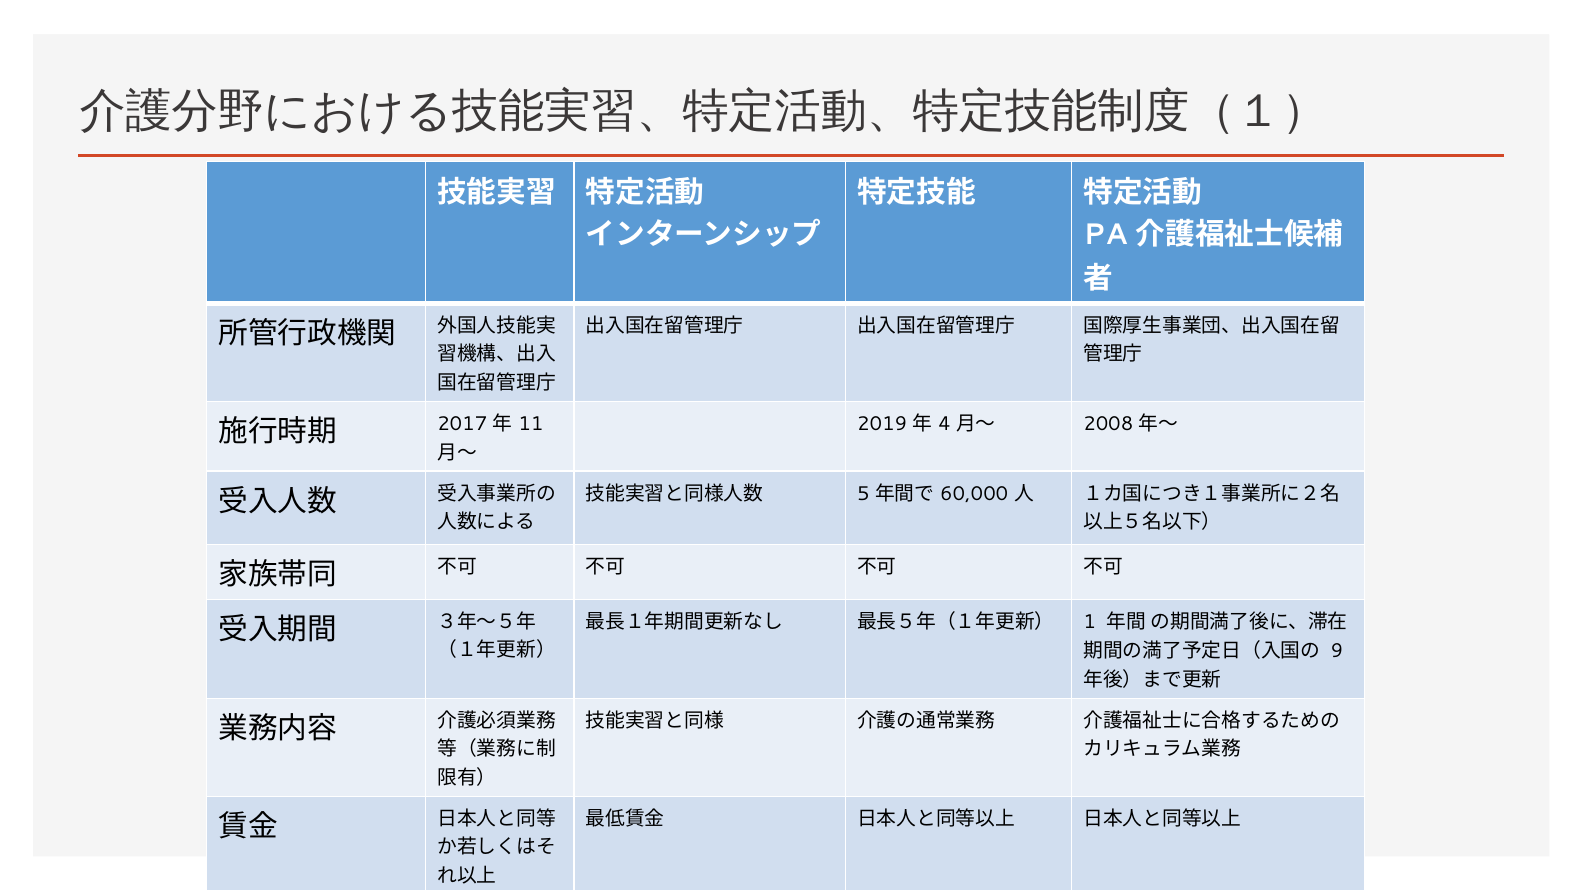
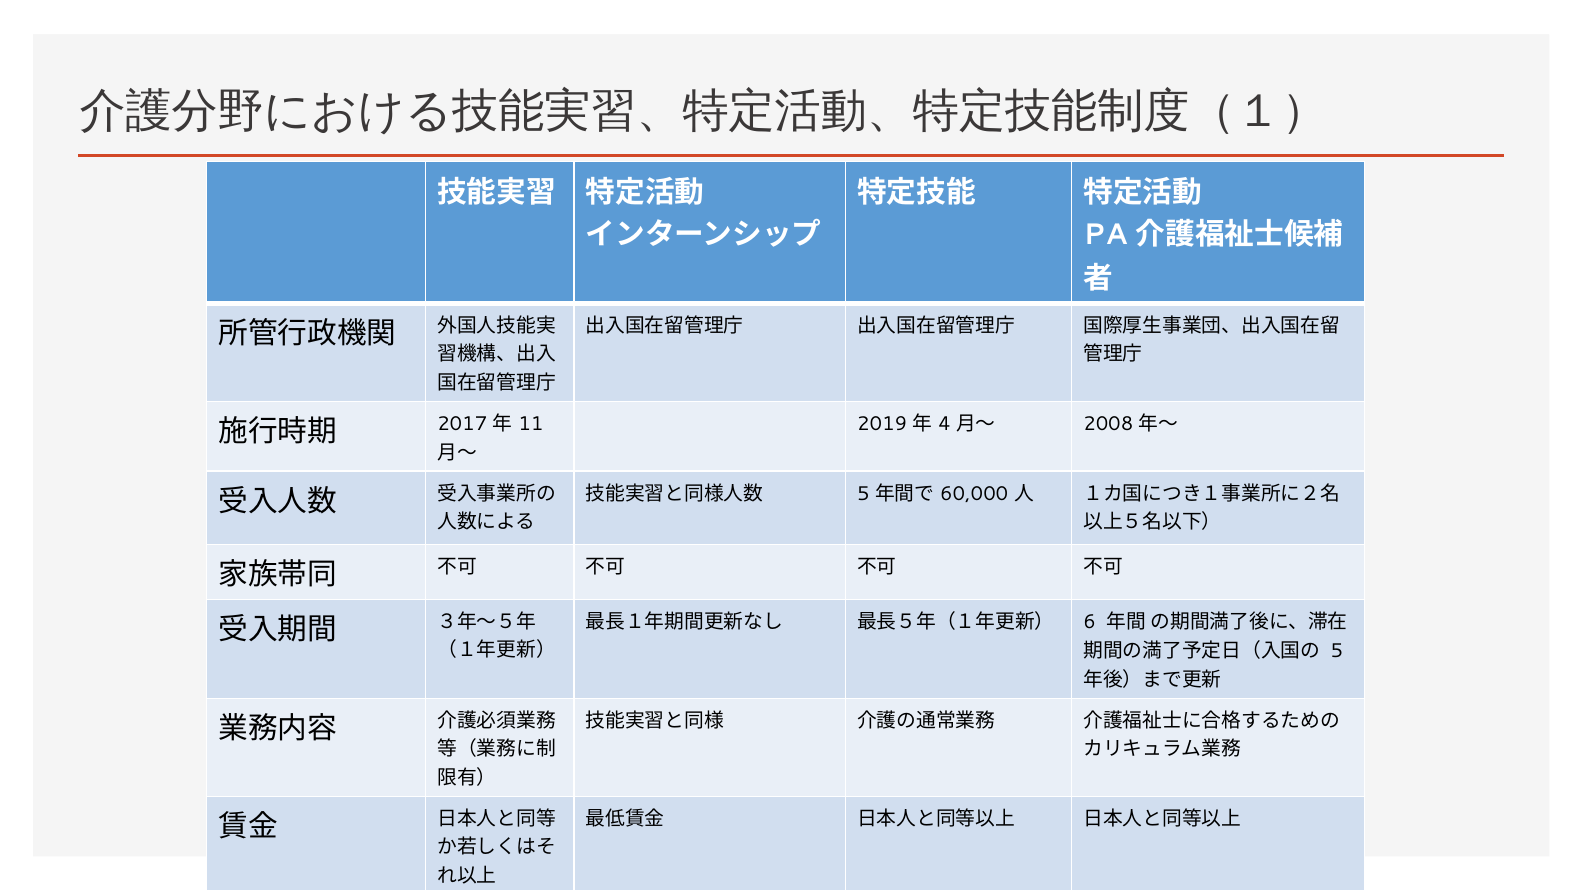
1: 1 -> 6
9 at (1337, 651): 9 -> 5
